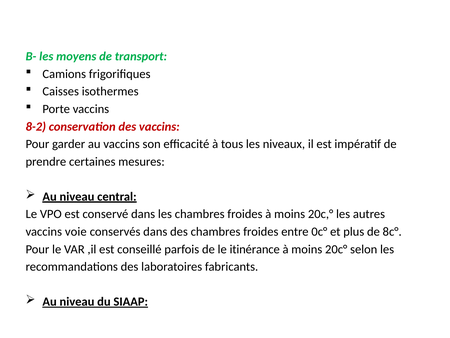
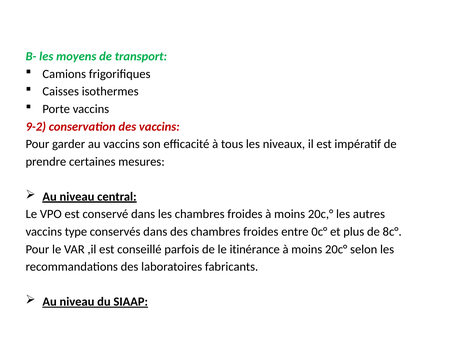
8-2: 8-2 -> 9-2
voie: voie -> type
